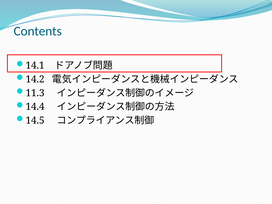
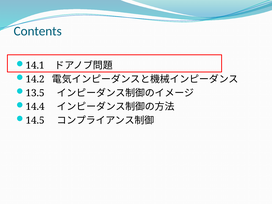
11.3: 11.3 -> 13.5
